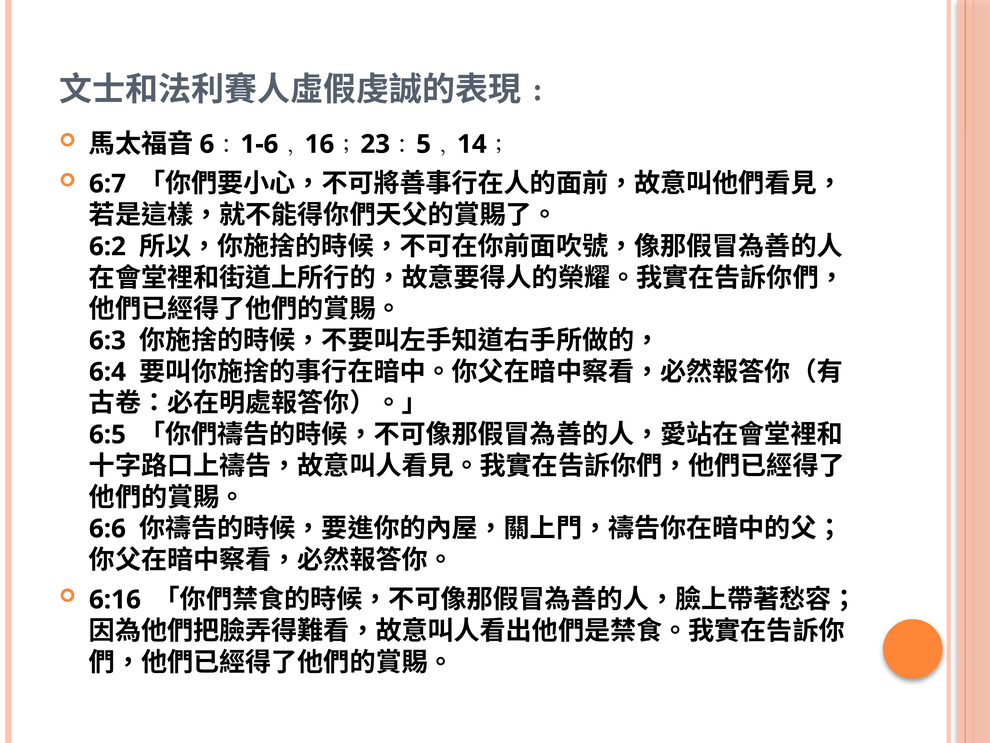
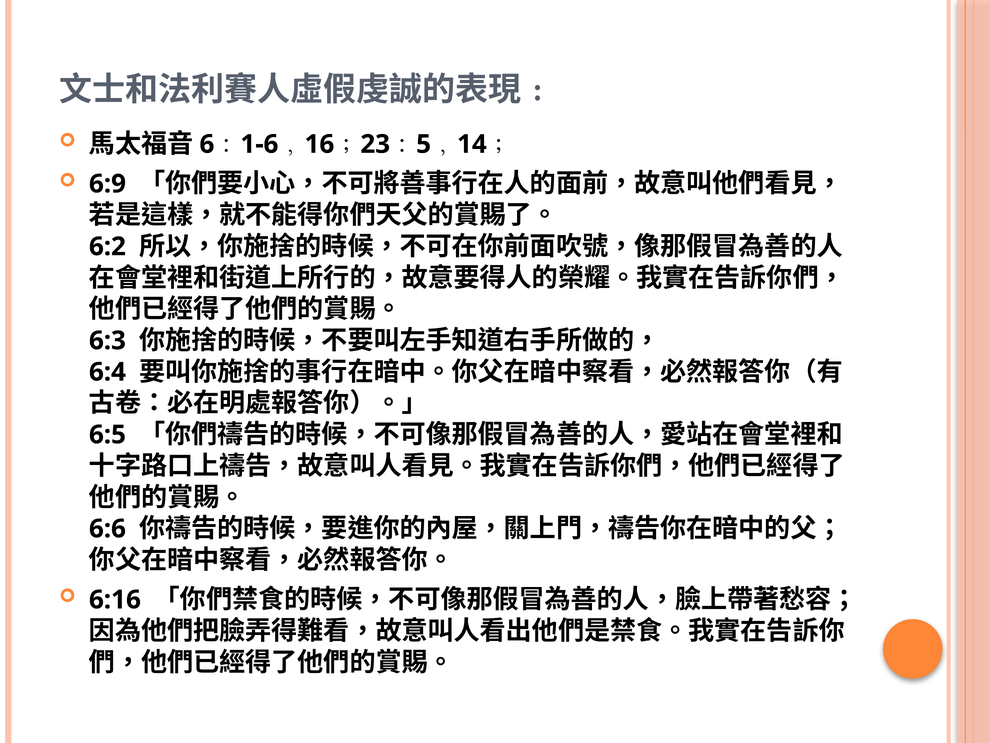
6:7: 6:7 -> 6:9
